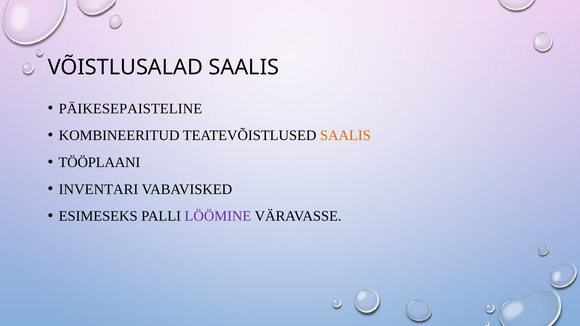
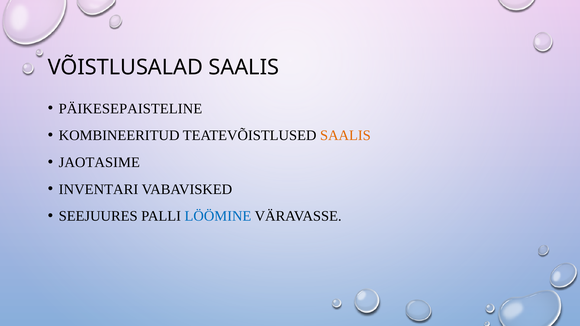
TÖÖPLAANI: TÖÖPLAANI -> JAOTASIME
ESIMESEKS: ESIMESEKS -> SEEJUURES
LÖÖMINE colour: purple -> blue
